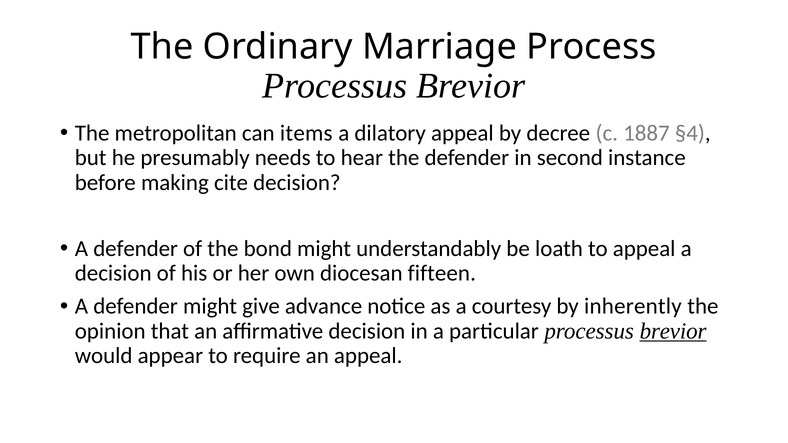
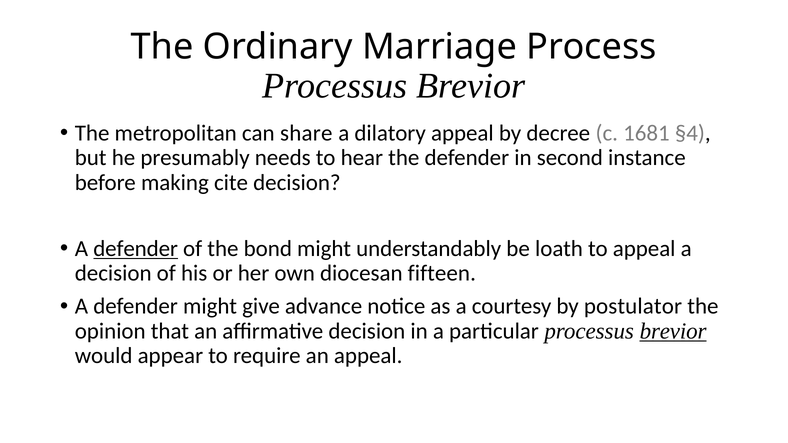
items: items -> share
1887: 1887 -> 1681
defender at (136, 249) underline: none -> present
inherently: inherently -> postulator
